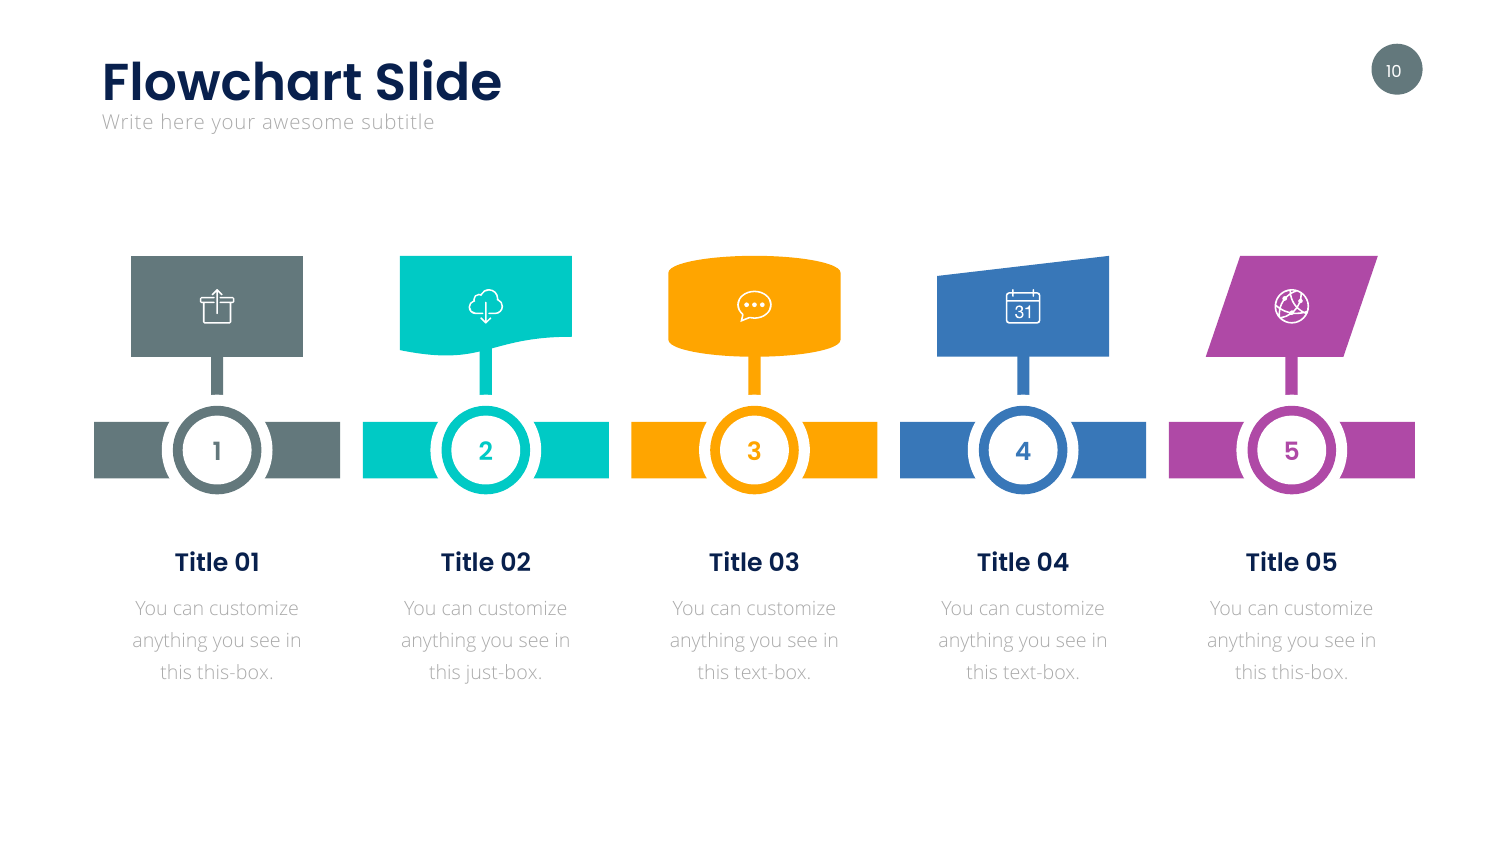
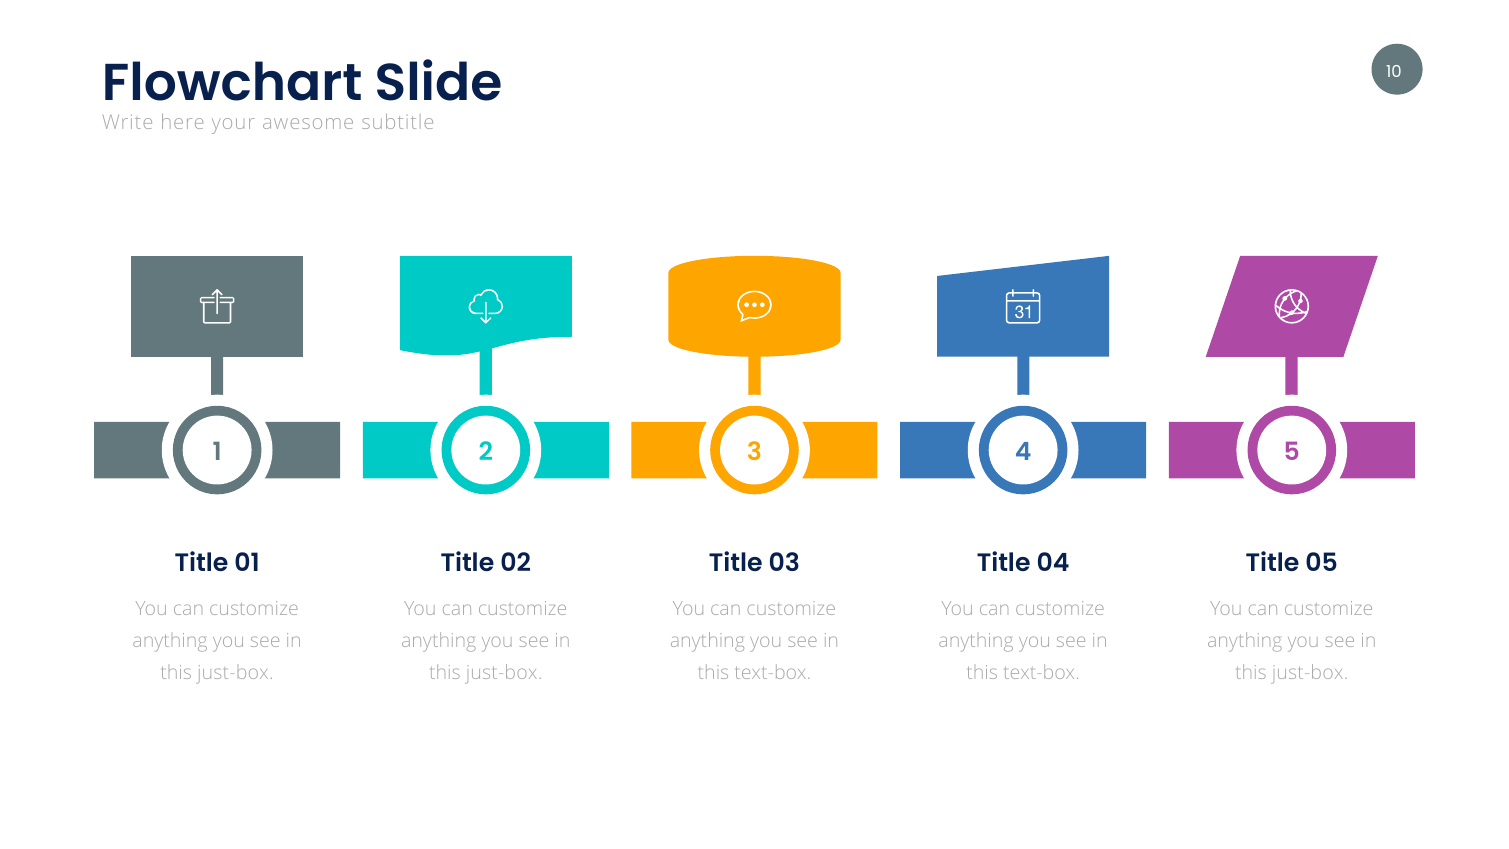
this-box at (235, 673): this-box -> just-box
this-box at (1310, 673): this-box -> just-box
